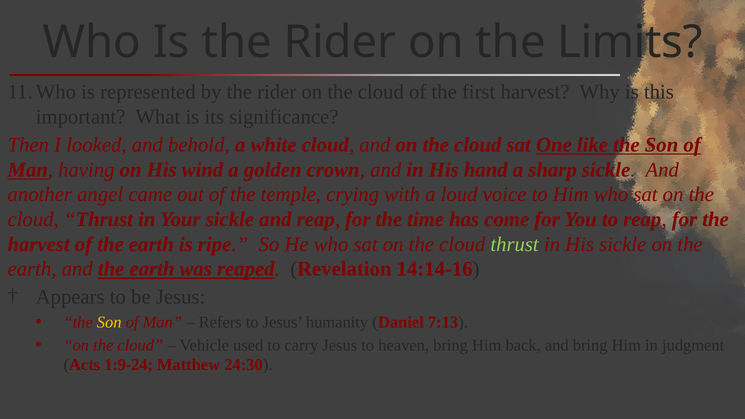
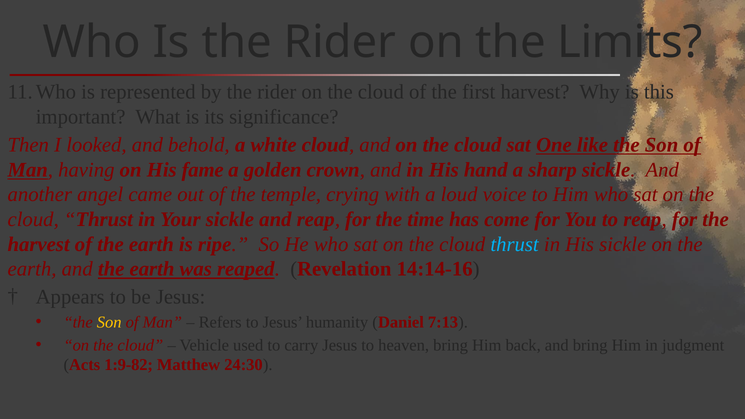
wind: wind -> fame
thrust at (515, 244) colour: light green -> light blue
1:9-24: 1:9-24 -> 1:9-82
